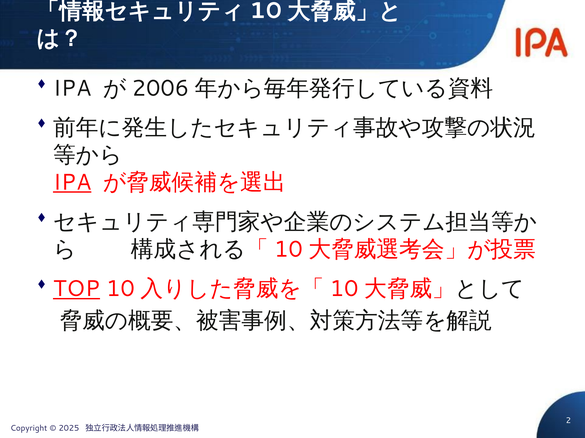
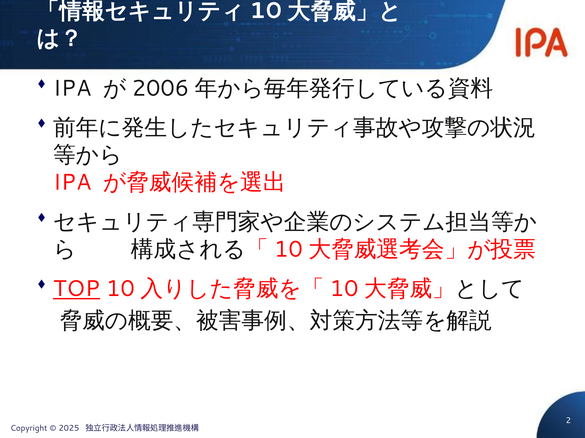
IPA at (72, 183) underline: present -> none
